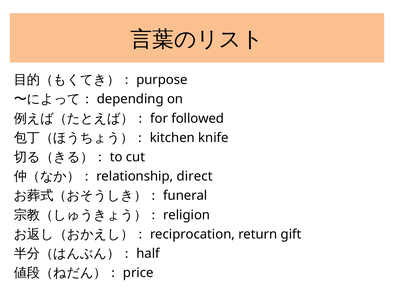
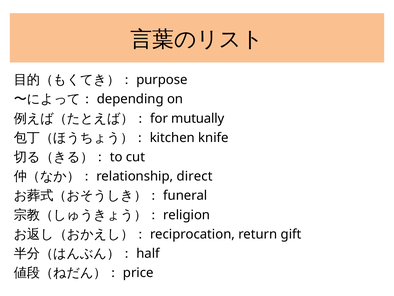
followed: followed -> mutually
